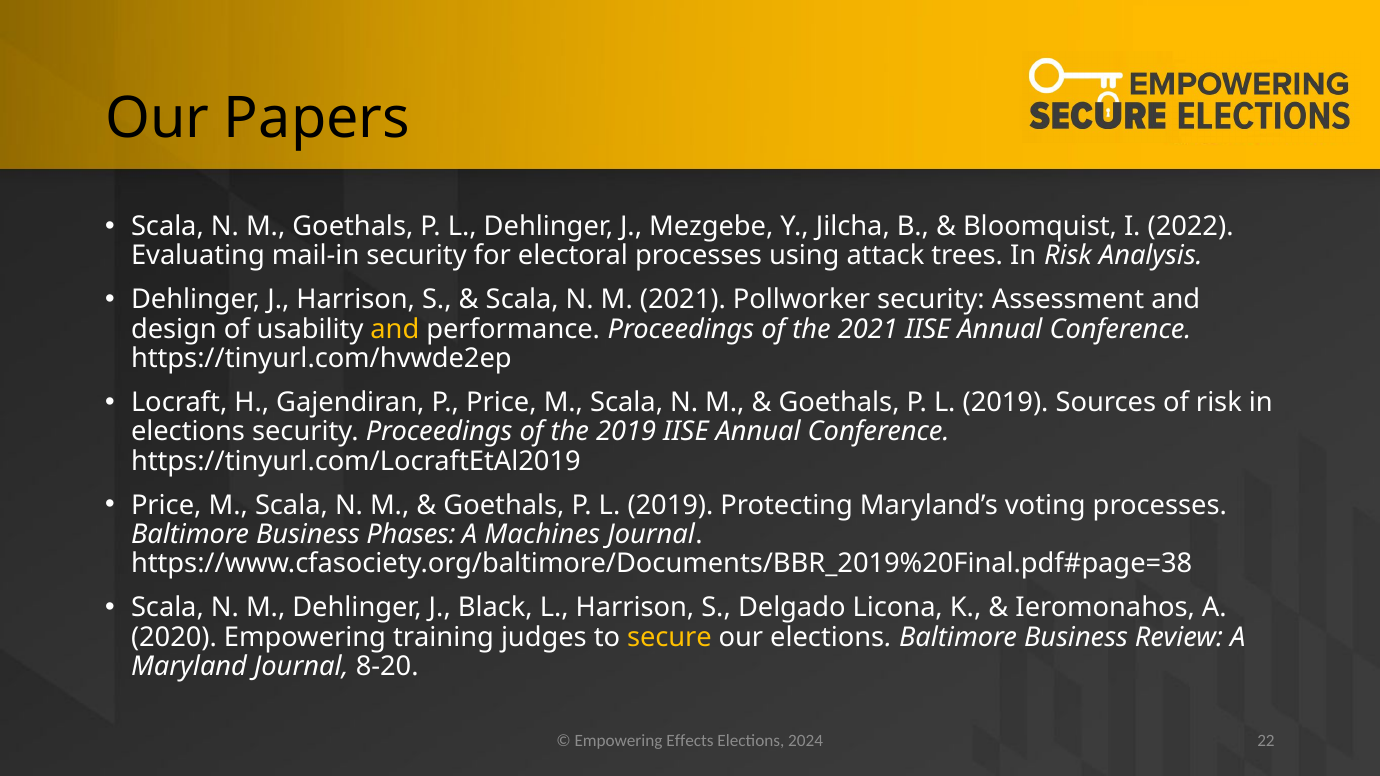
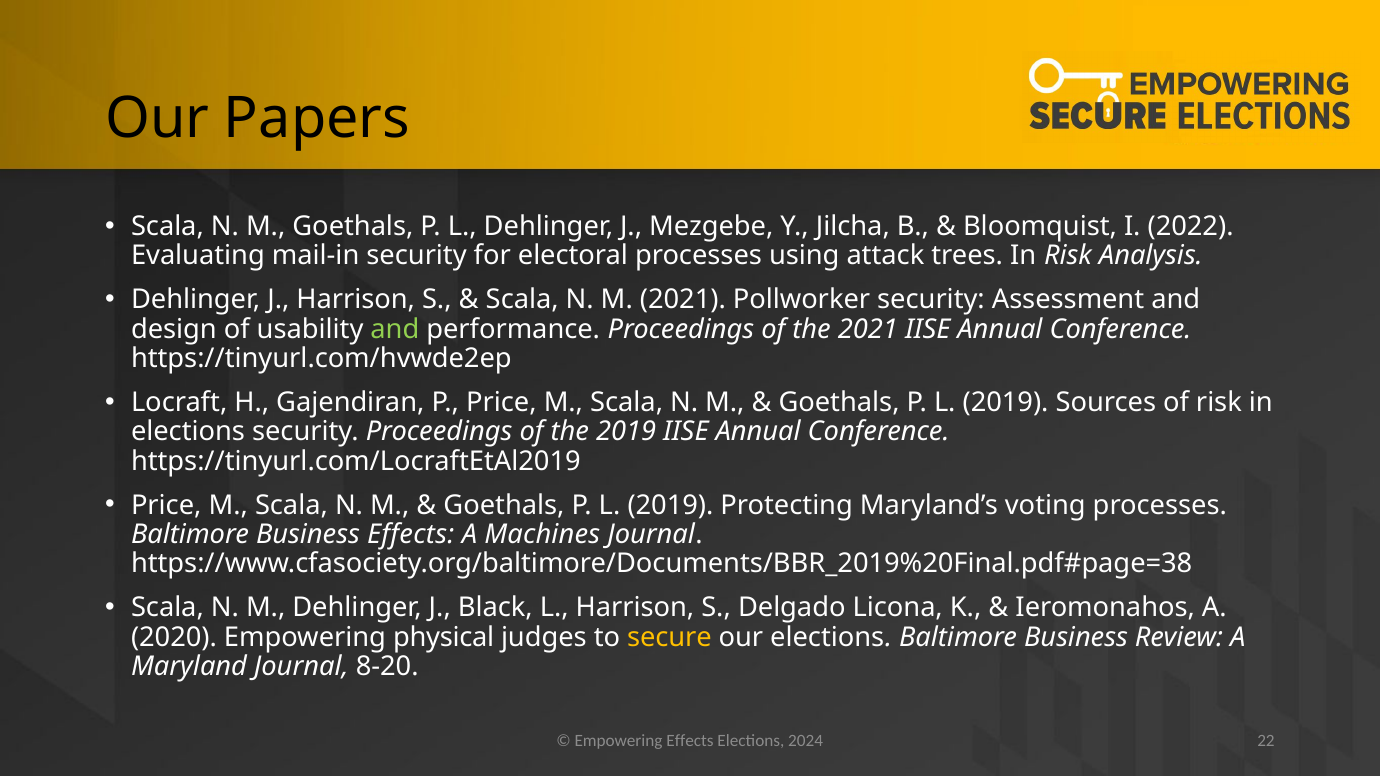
and at (395, 329) colour: yellow -> light green
Business Phases: Phases -> Effects
training: training -> physical
